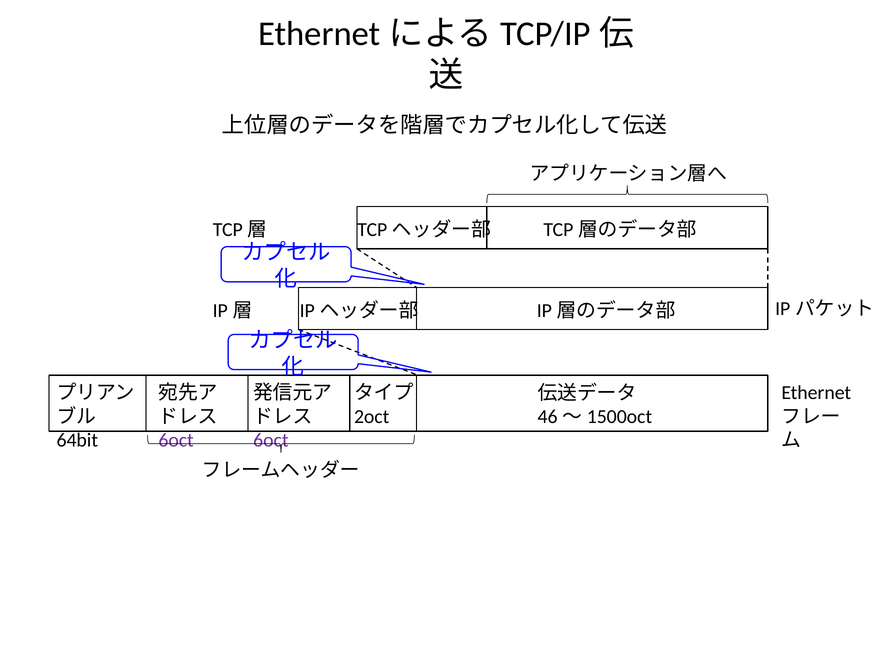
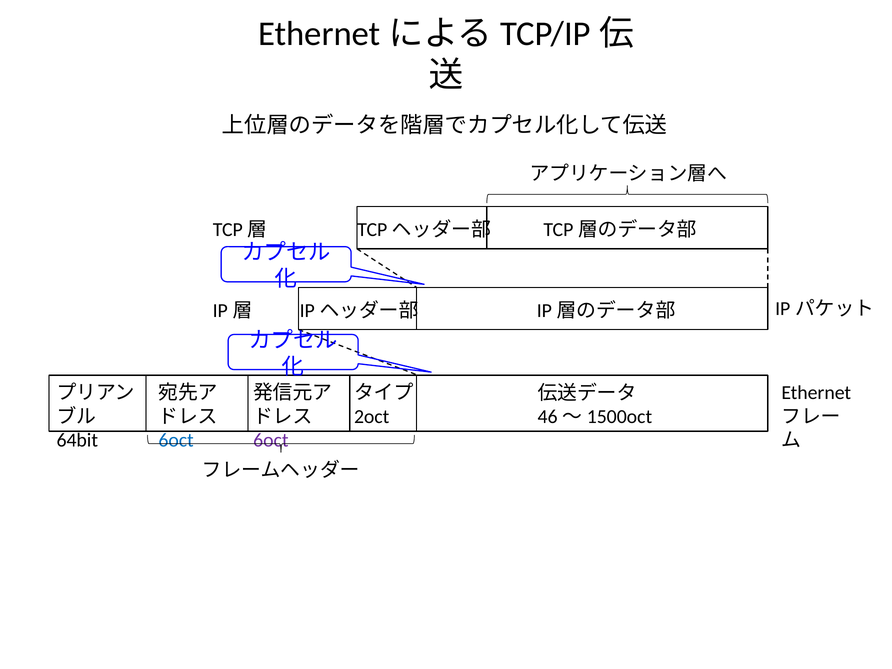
6oct at (176, 440) colour: purple -> blue
